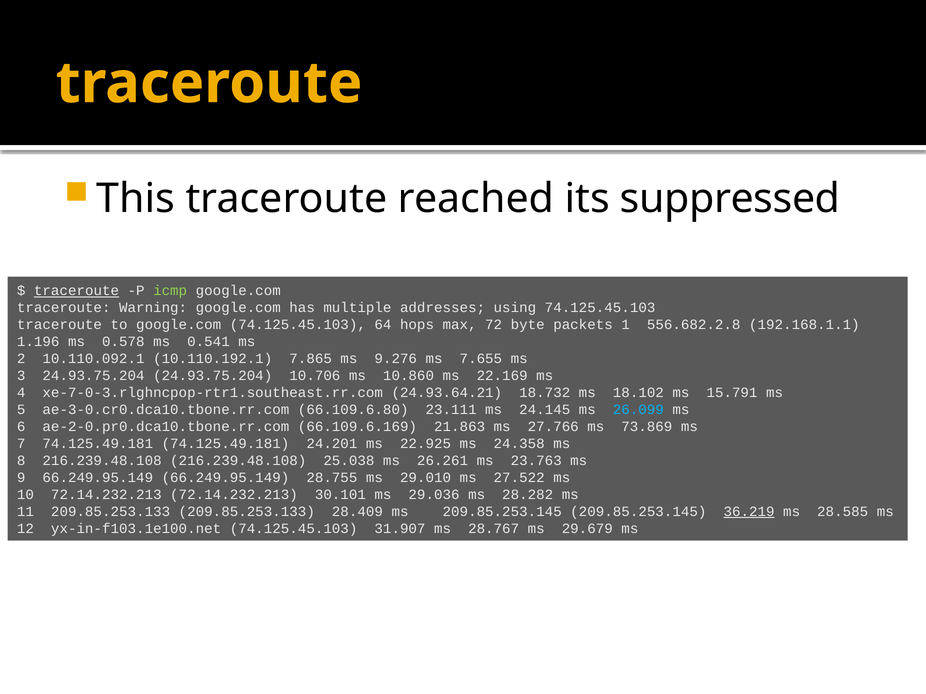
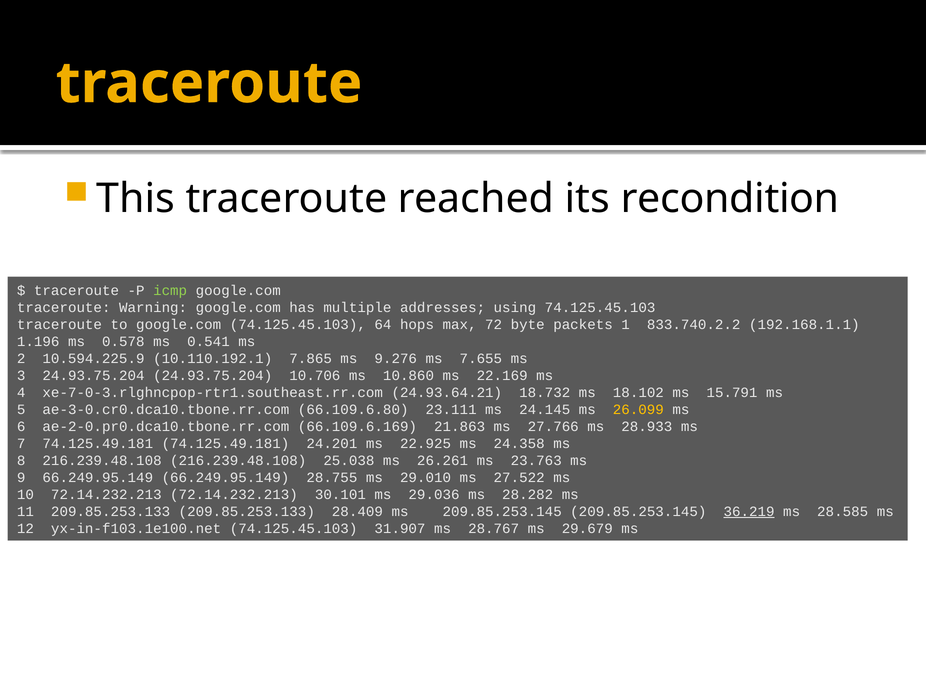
suppressed: suppressed -> recondition
traceroute at (77, 291) underline: present -> none
556.682.2.8: 556.682.2.8 -> 833.740.2.2
10.110.092.1: 10.110.092.1 -> 10.594.225.9
26.099 colour: light blue -> yellow
73.869: 73.869 -> 28.933
